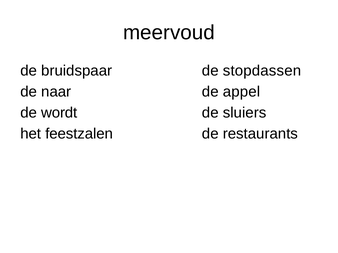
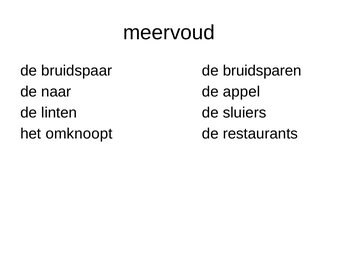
stopdassen: stopdassen -> bruidsparen
wordt: wordt -> linten
feestzalen: feestzalen -> omknoopt
